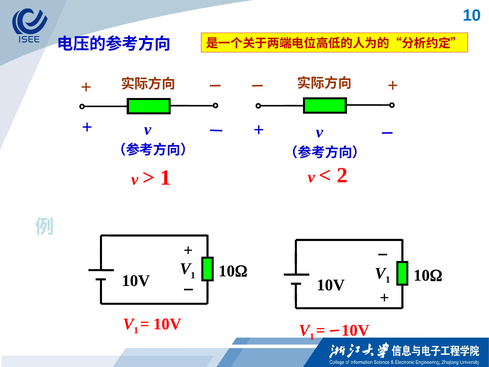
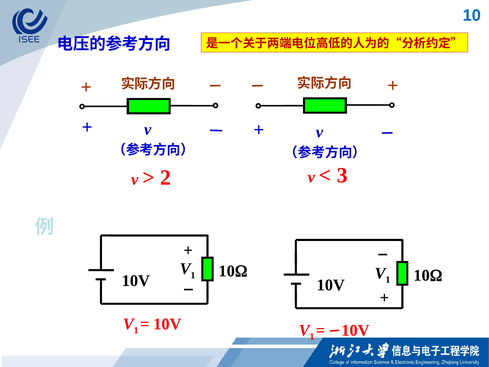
1 at (166, 178): 1 -> 2
2: 2 -> 3
